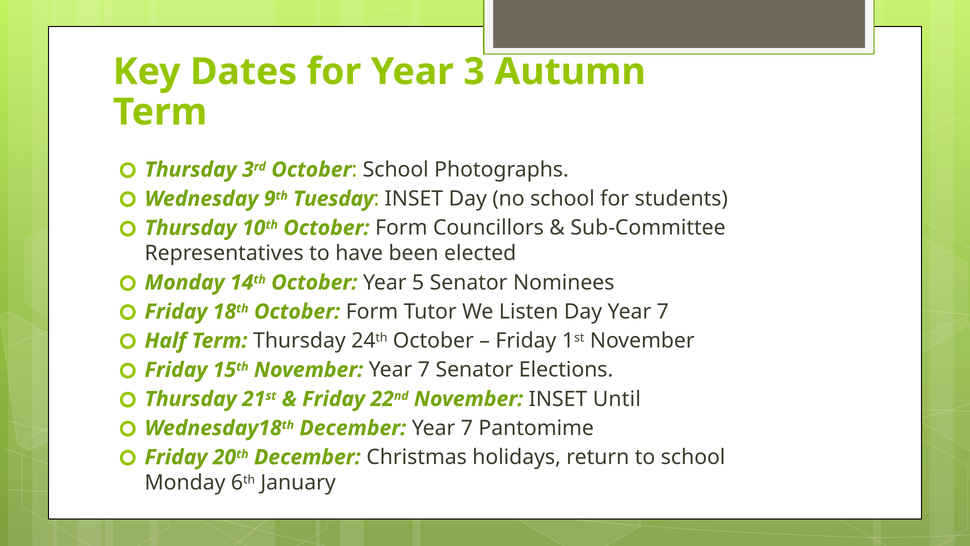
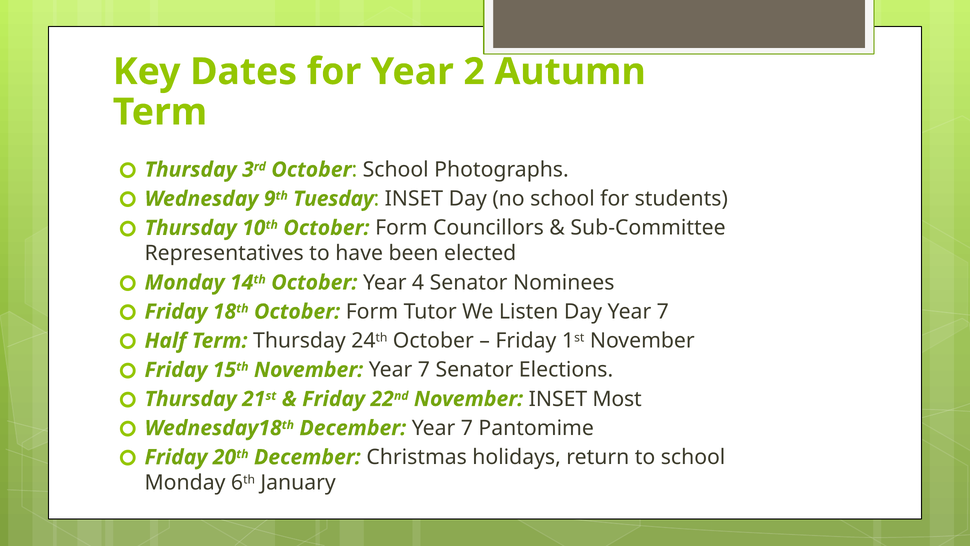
3: 3 -> 2
5: 5 -> 4
Until: Until -> Most
